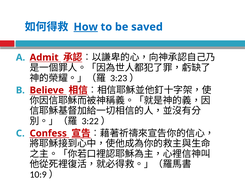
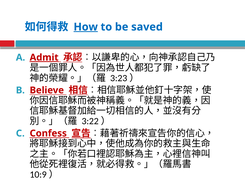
Admit underline: none -> present
